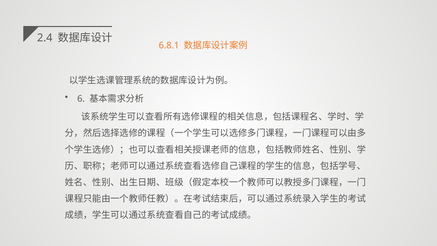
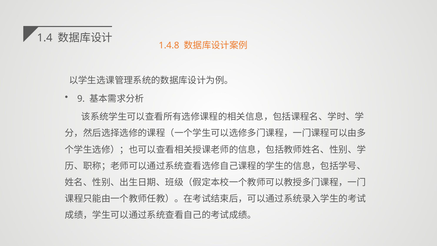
2.4: 2.4 -> 1.4
6.8.1: 6.8.1 -> 1.4.8
6: 6 -> 9
